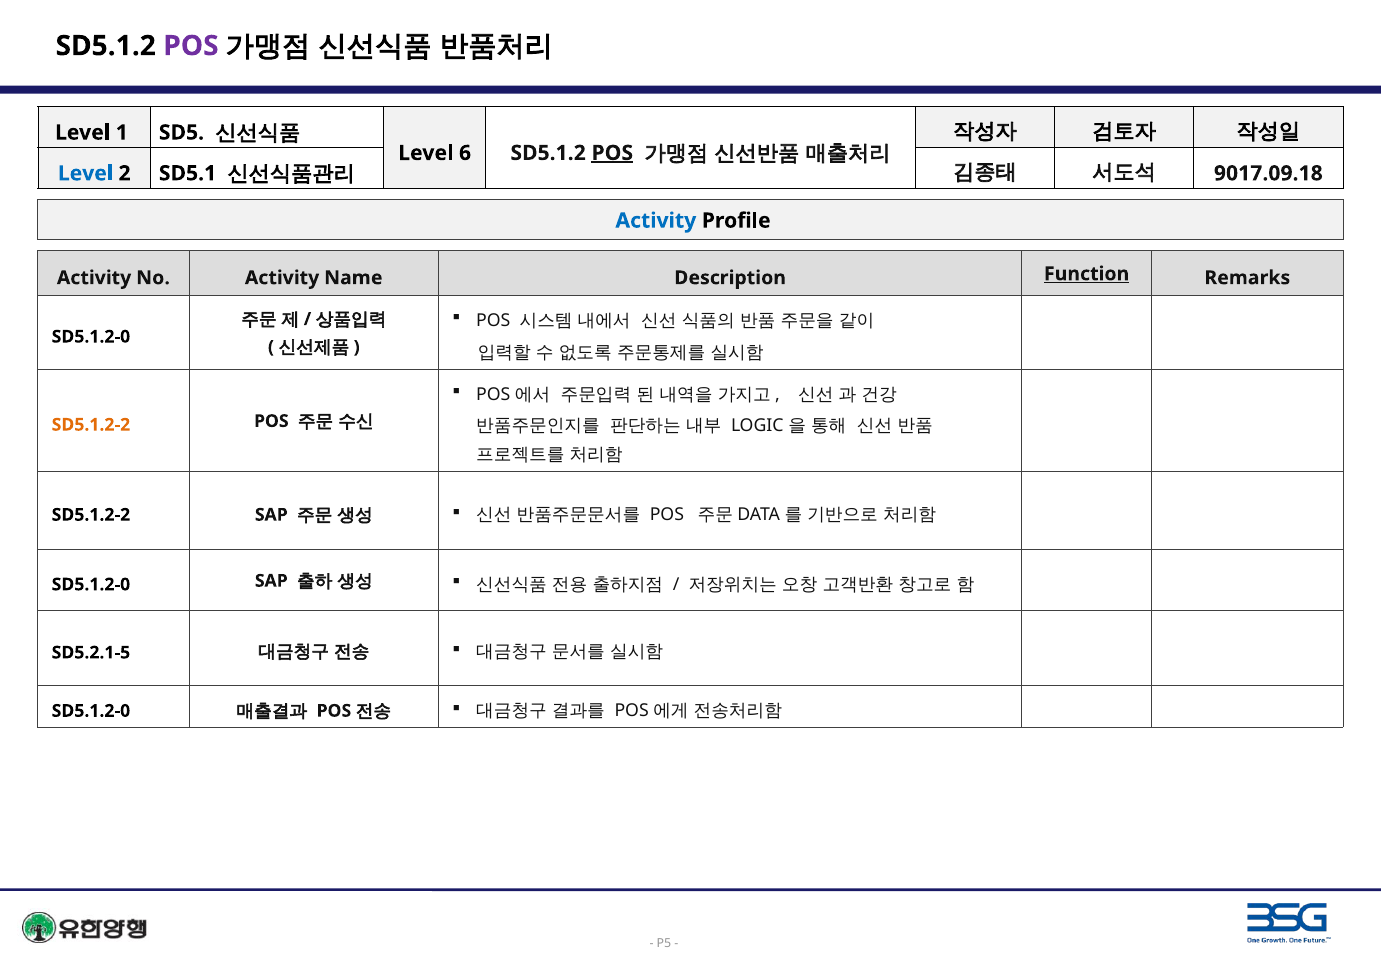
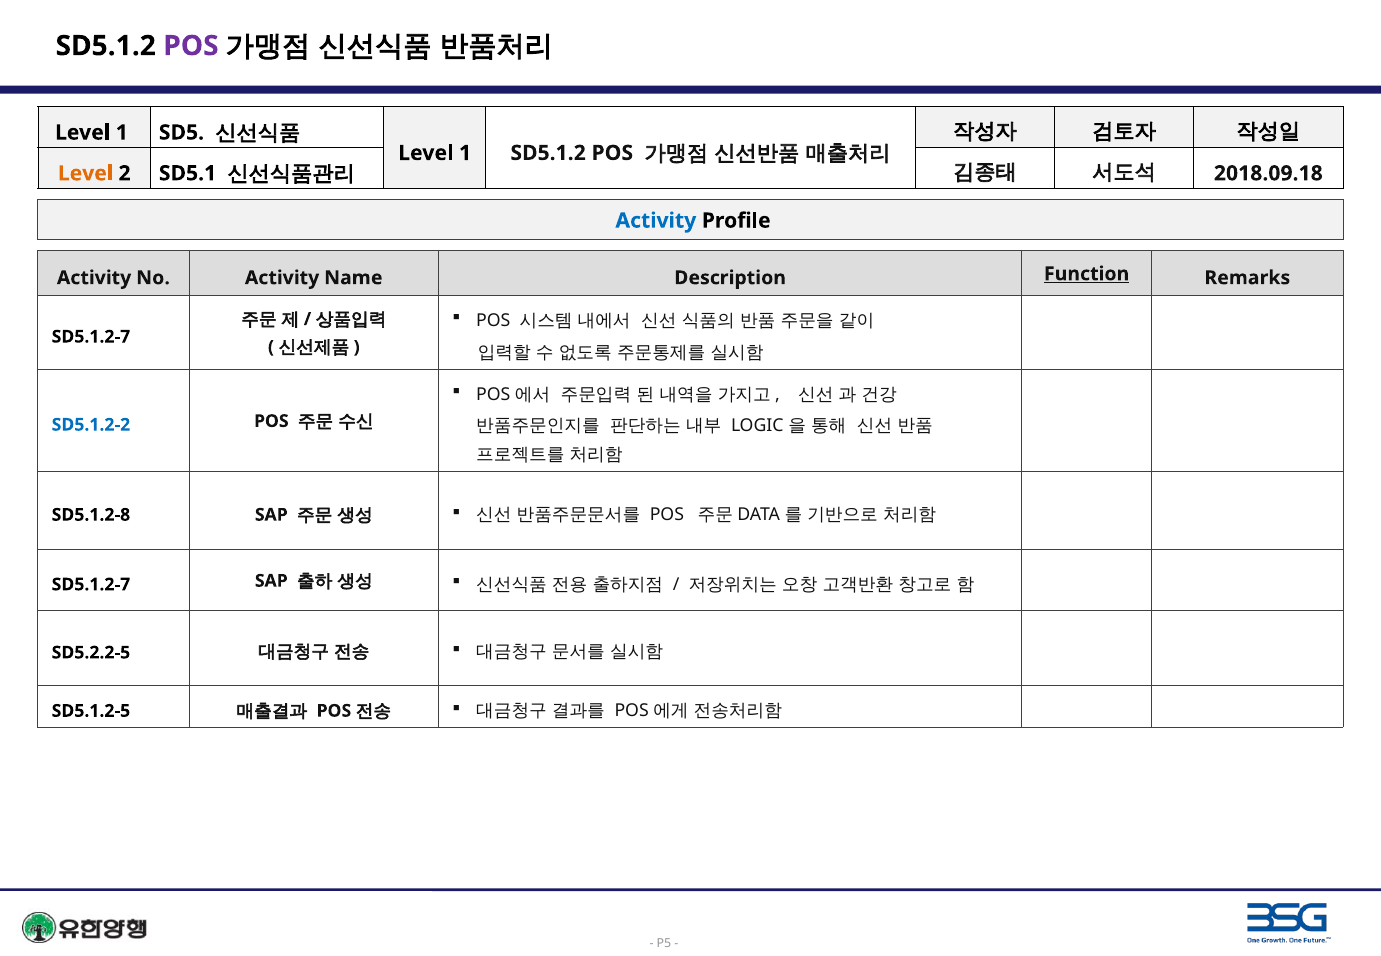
6 at (465, 153): 6 -> 1
POS at (612, 153) underline: present -> none
Level at (85, 173) colour: blue -> orange
9017.09.18: 9017.09.18 -> 2018.09.18
SD5.1.2-0 at (91, 337): SD5.1.2-0 -> SD5.1.2-7
SD5.1.2-2 at (91, 425) colour: orange -> blue
SD5.1.2-2 at (91, 515): SD5.1.2-2 -> SD5.1.2-8
SD5.1.2-0 at (91, 585): SD5.1.2-0 -> SD5.1.2-7
SD5.2.1-5: SD5.2.1-5 -> SD5.2.2-5
SD5.1.2-0 at (91, 711): SD5.1.2-0 -> SD5.1.2-5
